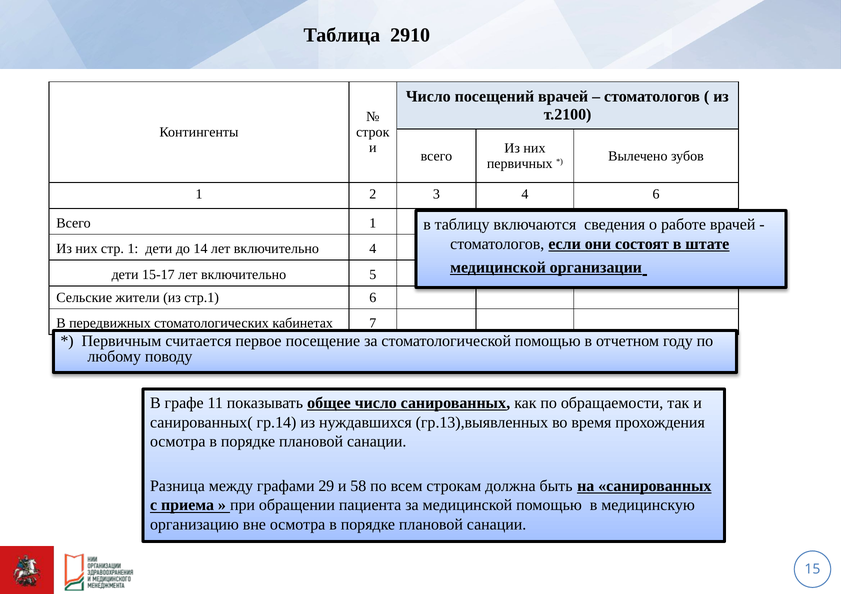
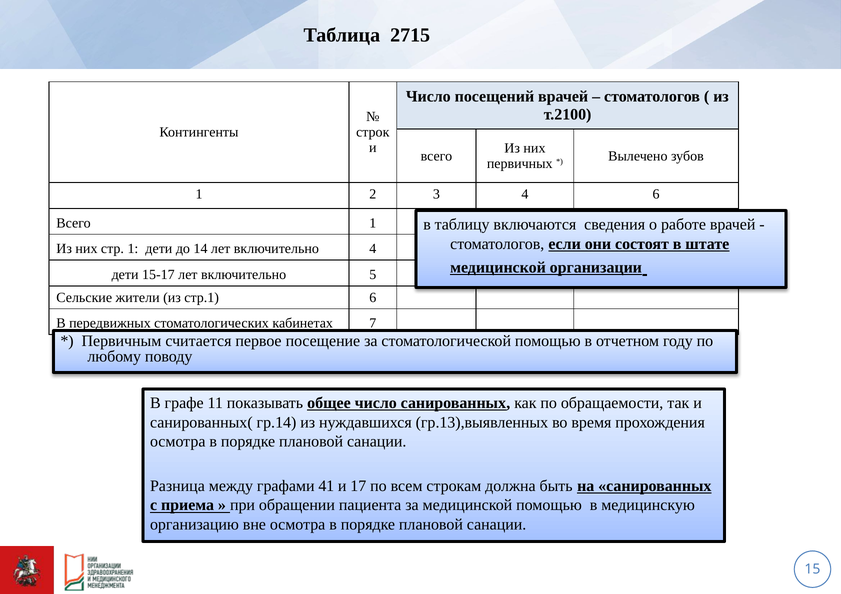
2910: 2910 -> 2715
29: 29 -> 41
58: 58 -> 17
